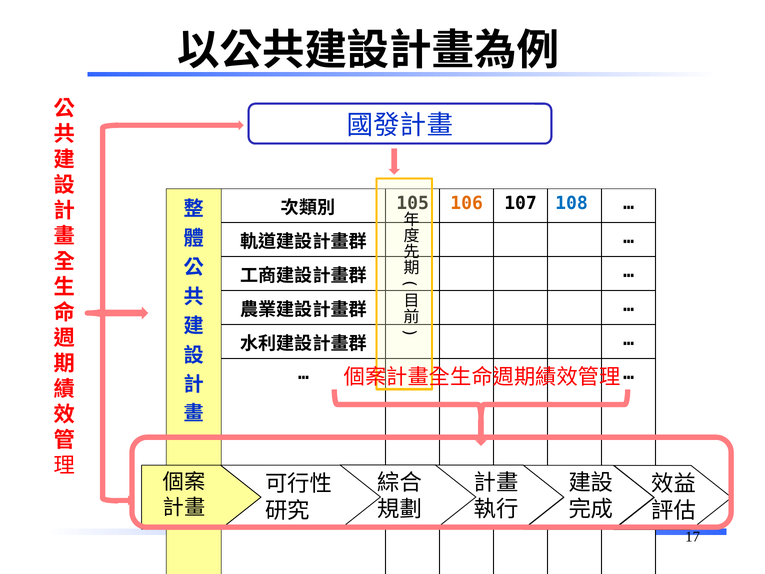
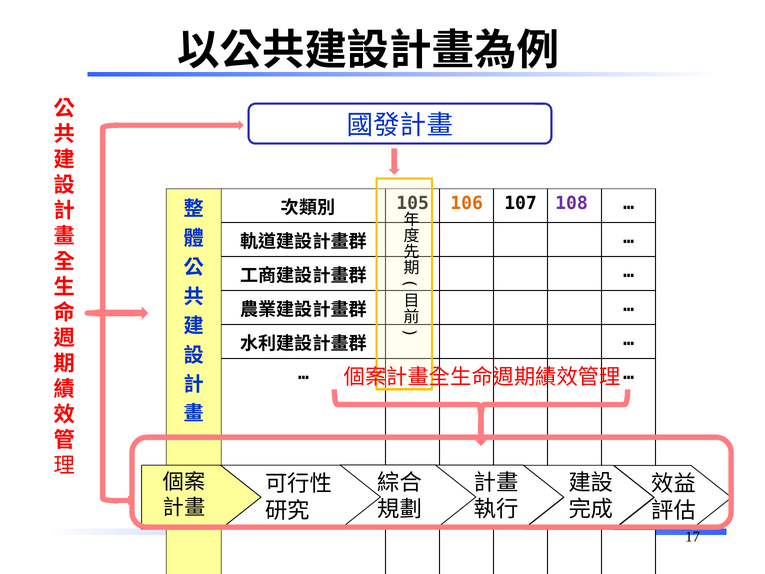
108 colour: blue -> purple
